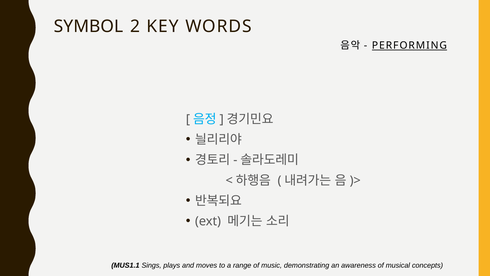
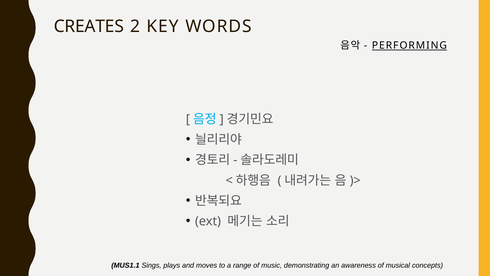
SYMBOL: SYMBOL -> CREATES
